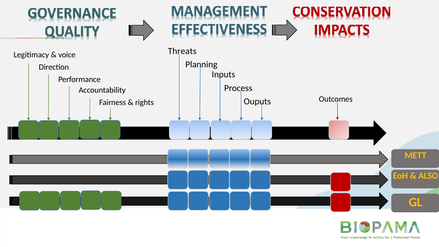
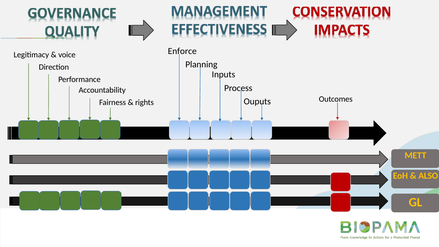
Threats: Threats -> Enforce
